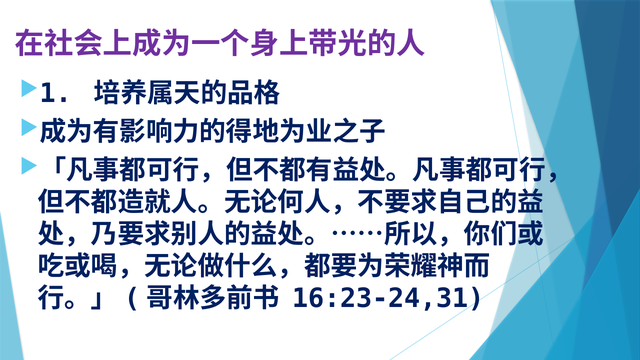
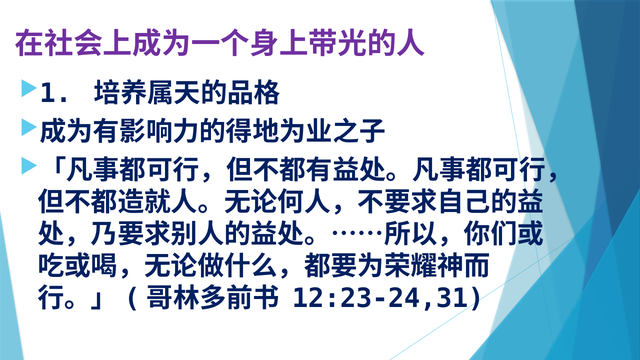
16:23-24,31: 16:23-24,31 -> 12:23-24,31
